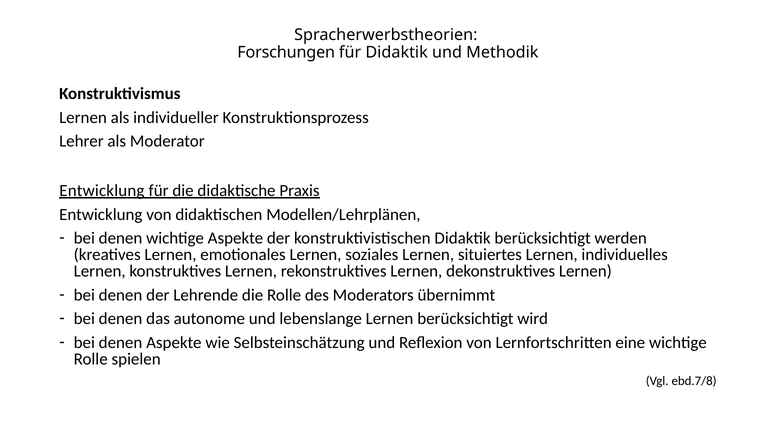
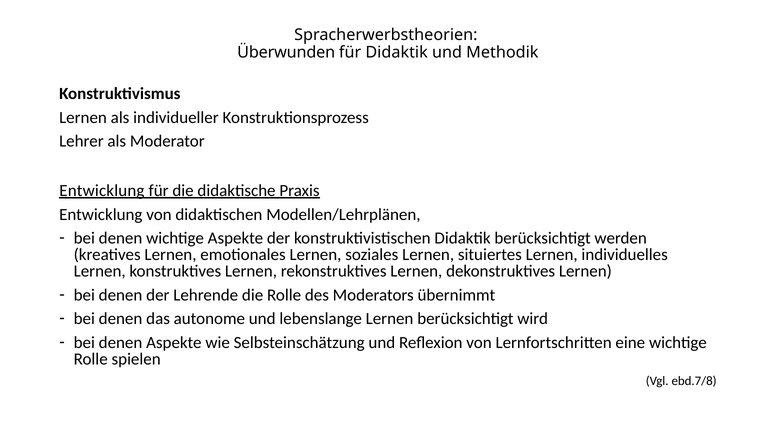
Forschungen: Forschungen -> Überwunden
